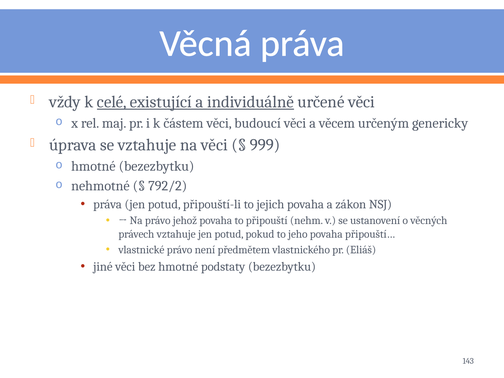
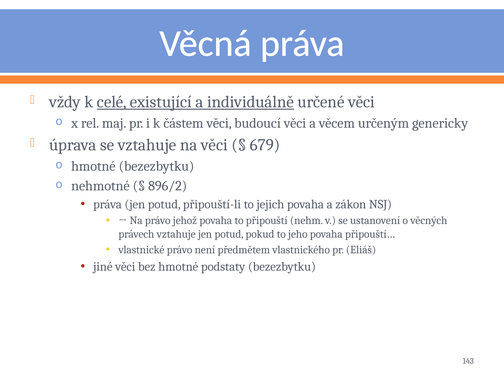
999: 999 -> 679
792/2: 792/2 -> 896/2
